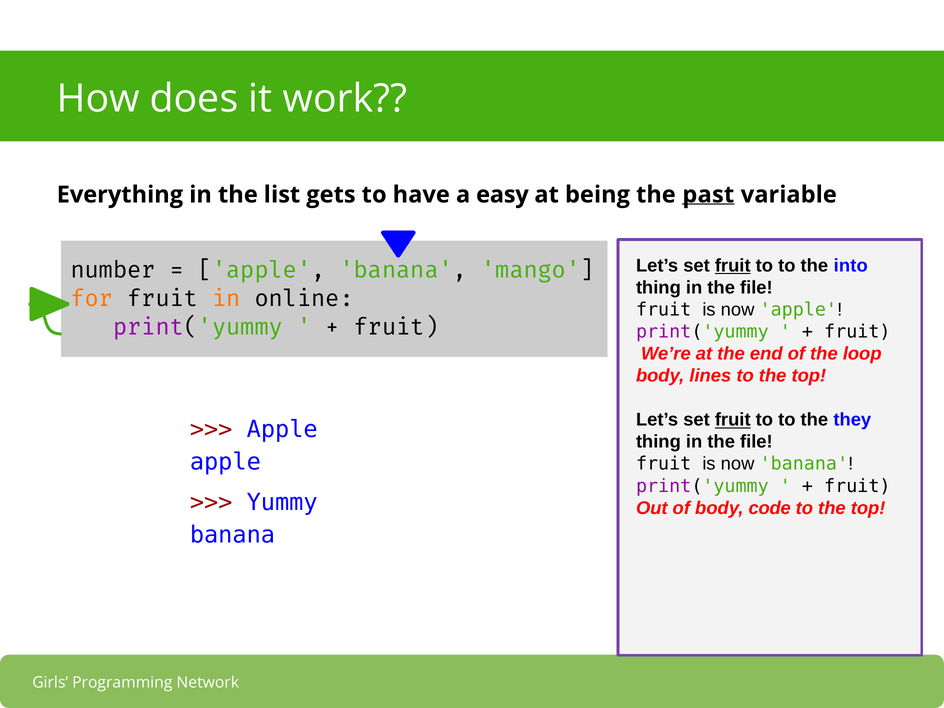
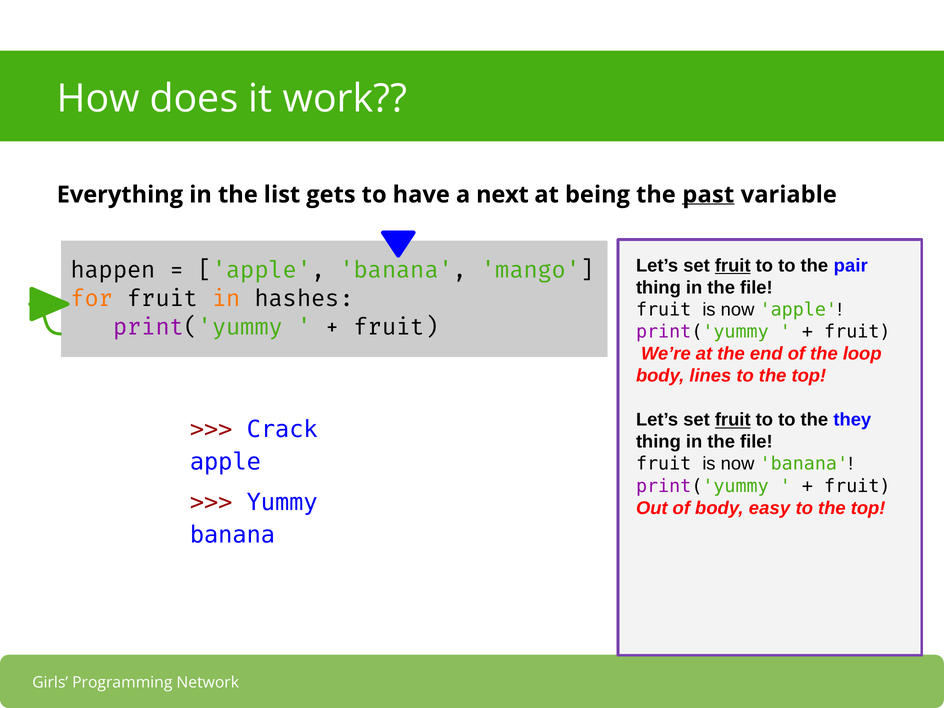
easy: easy -> next
into: into -> pair
number: number -> happen
online: online -> hashes
Apple at (282, 429): Apple -> Crack
code: code -> easy
